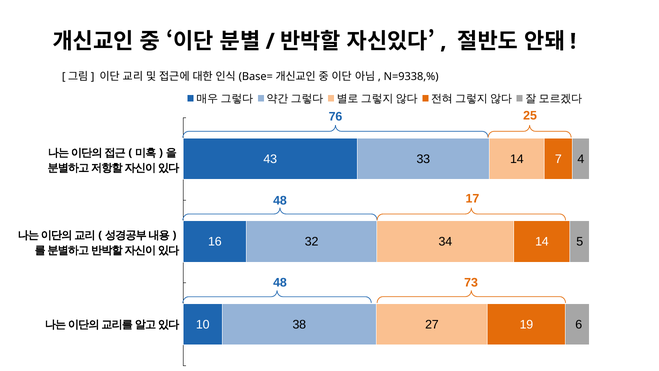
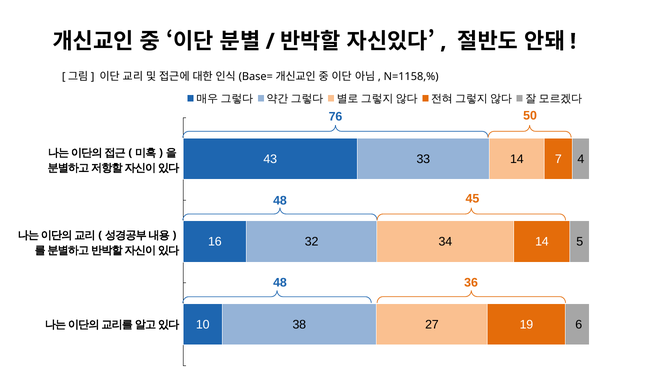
N=9338,%: N=9338,% -> N=1158,%
25: 25 -> 50
17: 17 -> 45
73: 73 -> 36
